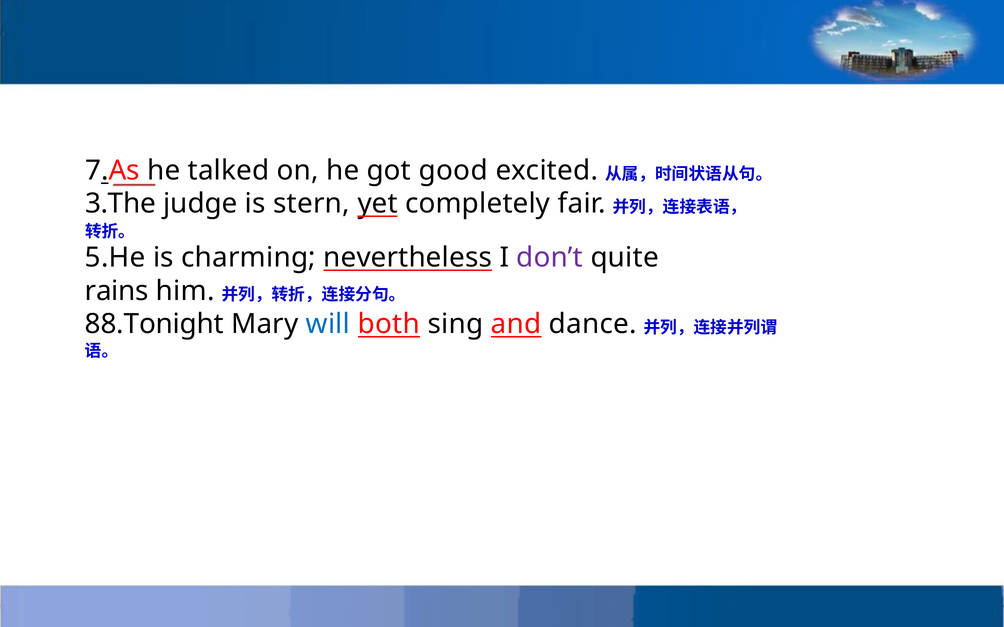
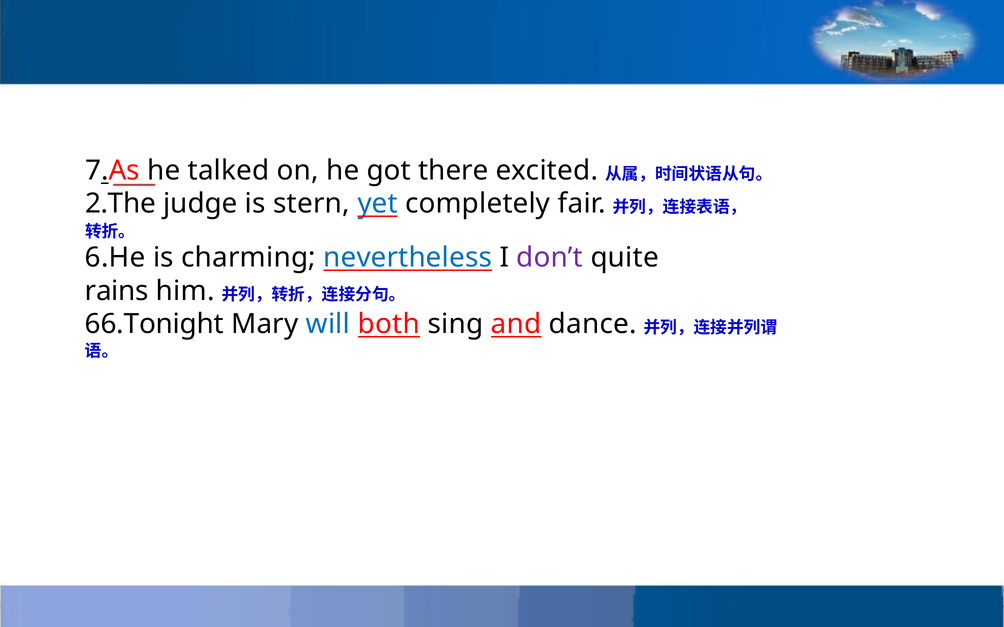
good: good -> there
3.The: 3.The -> 2.The
yet colour: black -> blue
5.He: 5.He -> 6.He
nevertheless colour: black -> blue
88.Tonight: 88.Tonight -> 66.Tonight
